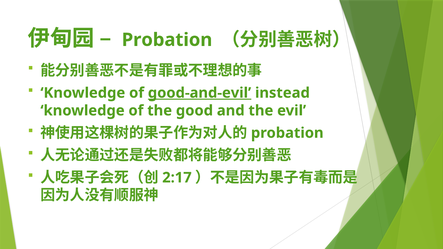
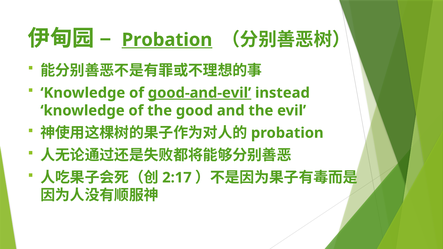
Probation at (167, 40) underline: none -> present
